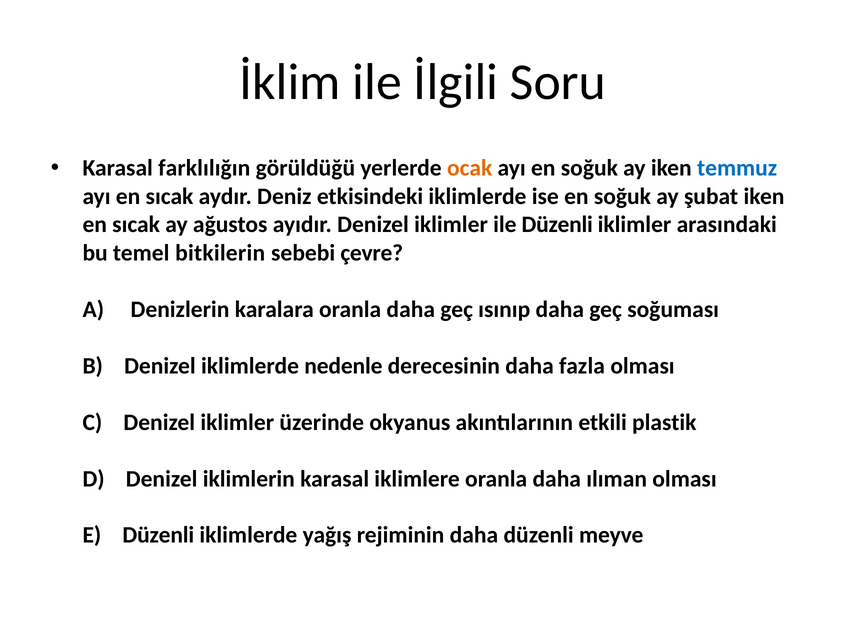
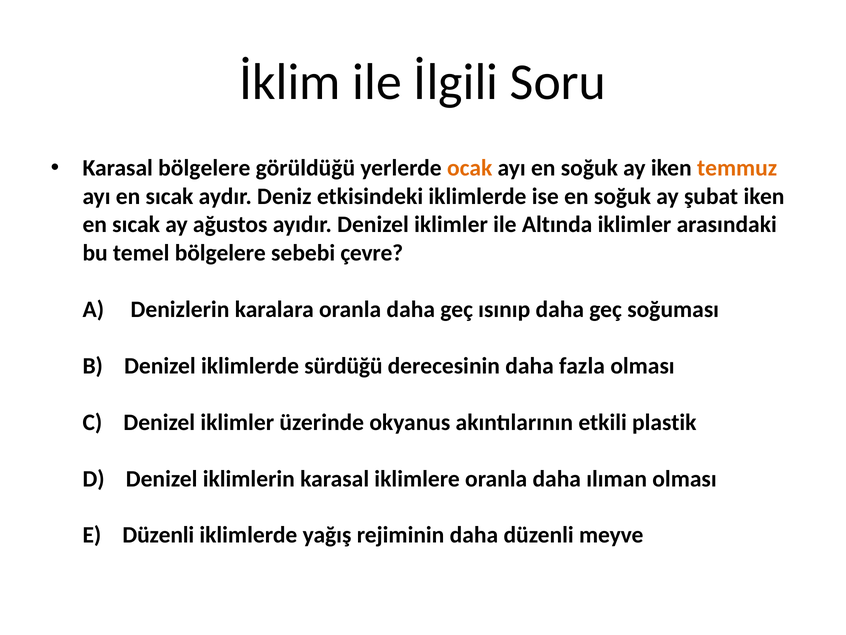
Karasal farklılığın: farklılığın -> bölgelere
temmuz colour: blue -> orange
ile Düzenli: Düzenli -> Altında
temel bitkilerin: bitkilerin -> bölgelere
nedenle: nedenle -> sürdüğü
